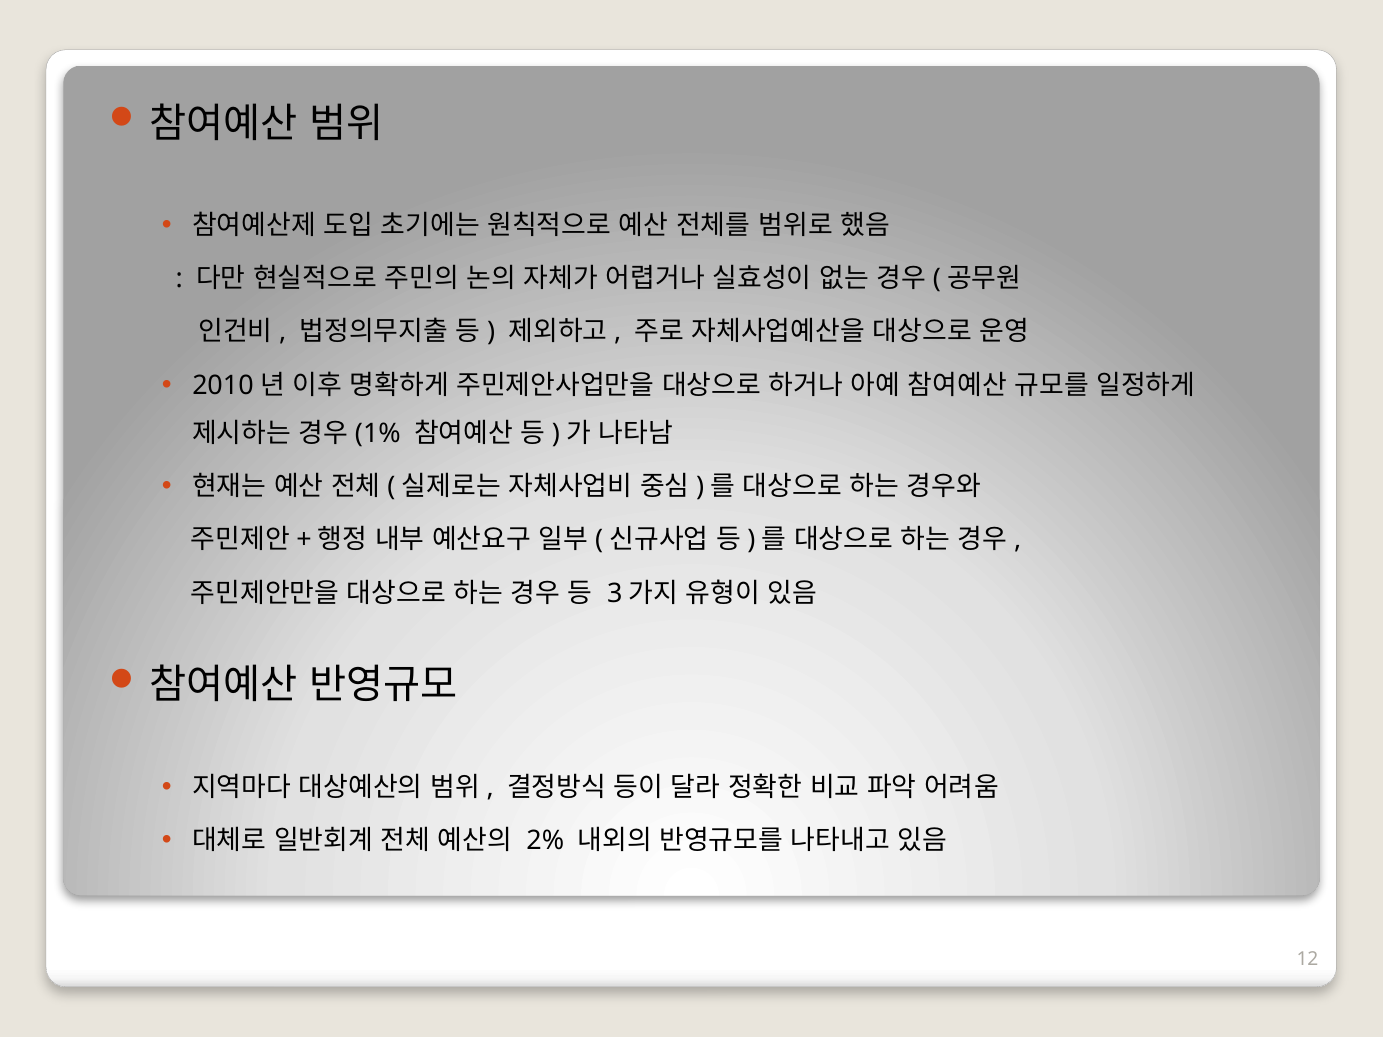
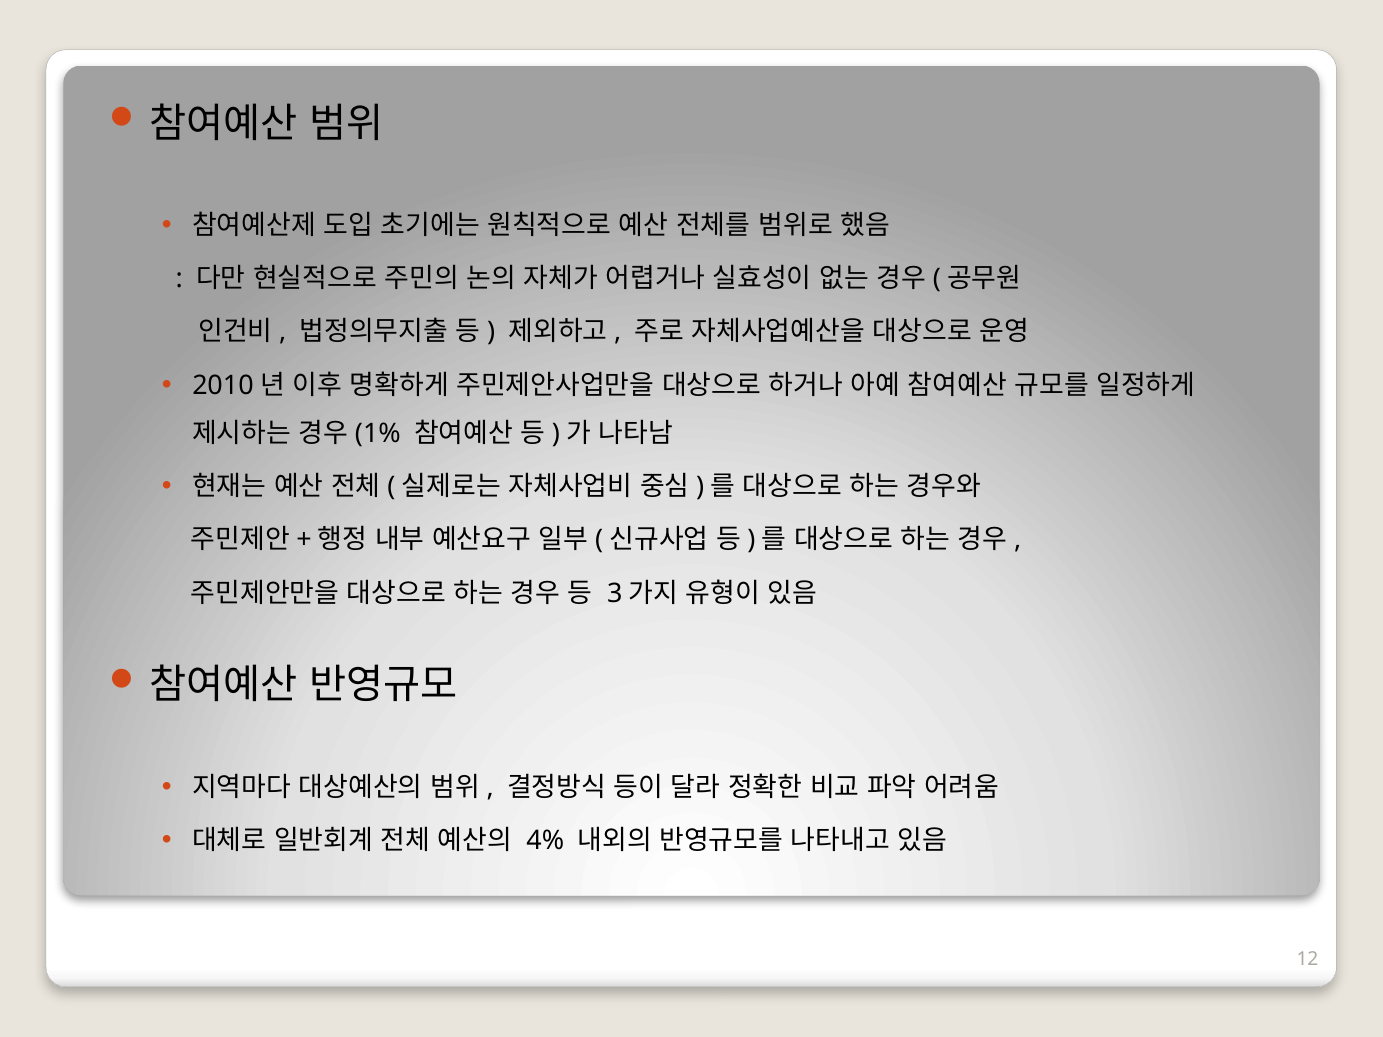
2%: 2% -> 4%
